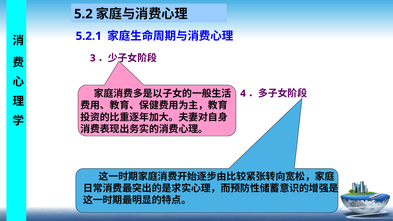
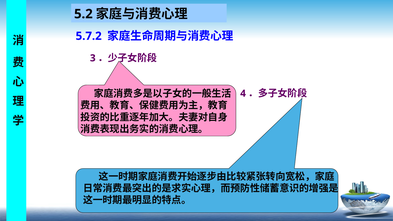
5.2.1: 5.2.1 -> 5.7.2
